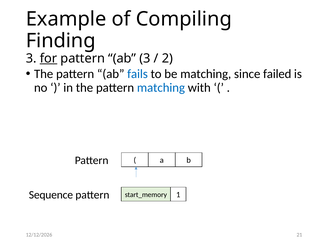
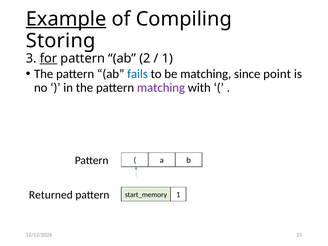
Example underline: none -> present
Finding: Finding -> Storing
ab 3: 3 -> 2
2 at (167, 58): 2 -> 1
failed: failed -> point
matching at (161, 88) colour: blue -> purple
Sequence: Sequence -> Returned
